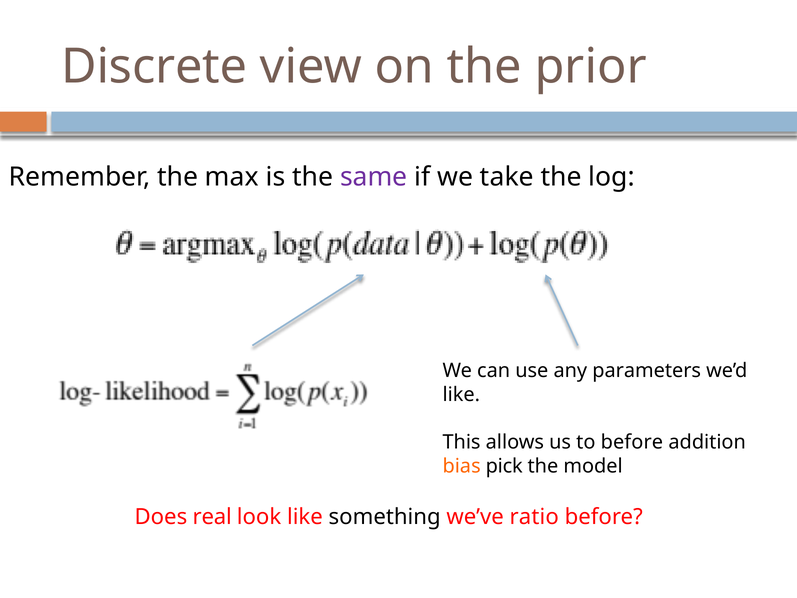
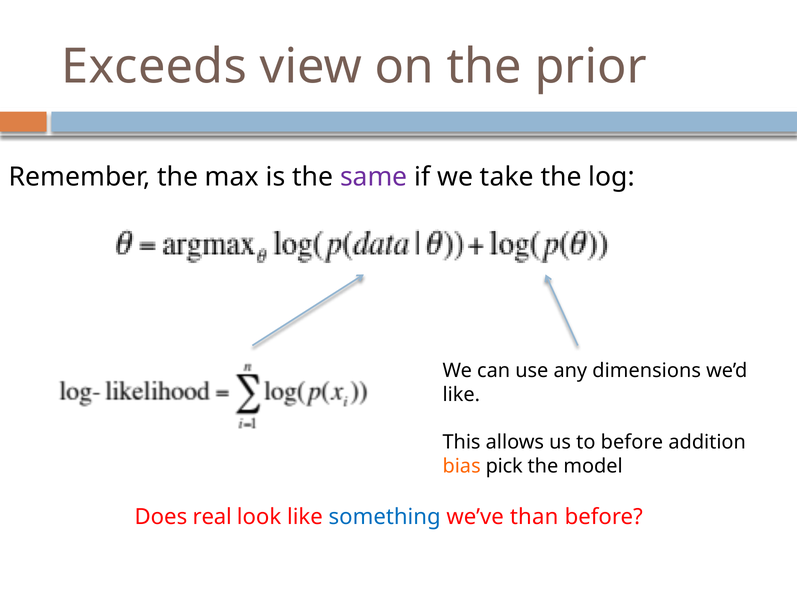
Discrete: Discrete -> Exceeds
parameters: parameters -> dimensions
something colour: black -> blue
ratio: ratio -> than
